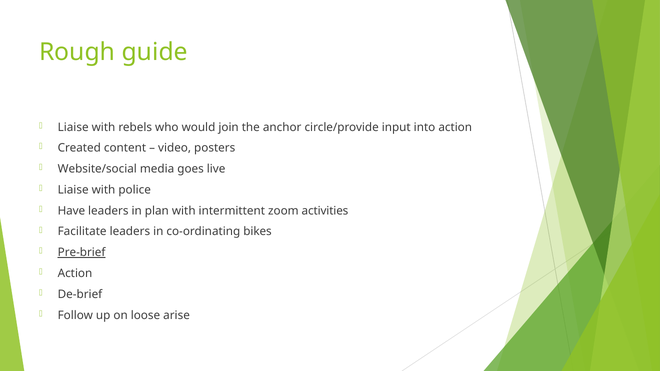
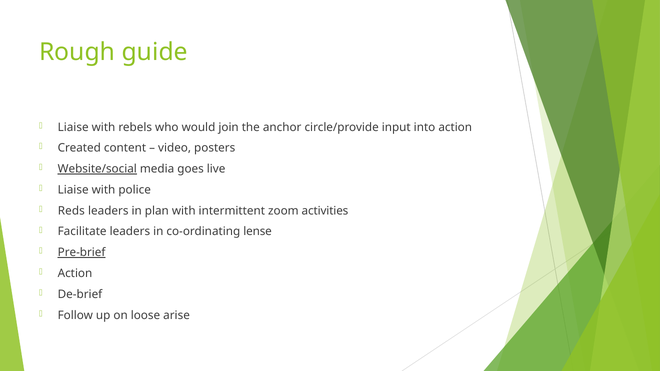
Website/social underline: none -> present
Have: Have -> Reds
bikes: bikes -> lense
